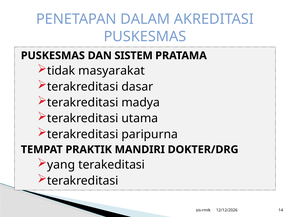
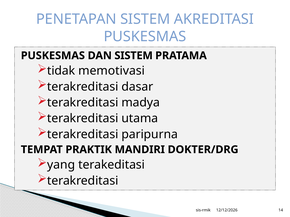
PENETAPAN DALAM: DALAM -> SISTEM
masyarakat: masyarakat -> memotivasi
